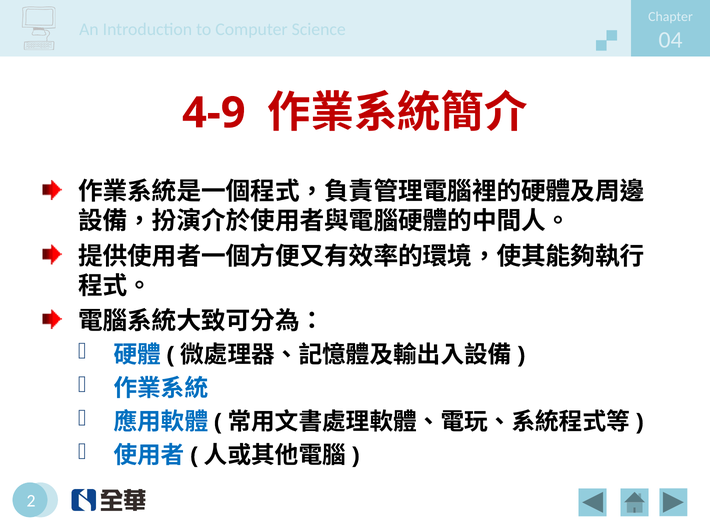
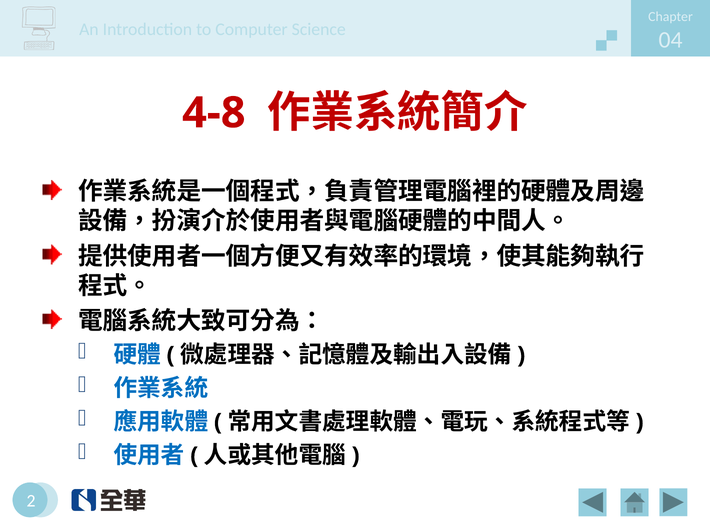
4-9: 4-9 -> 4-8
